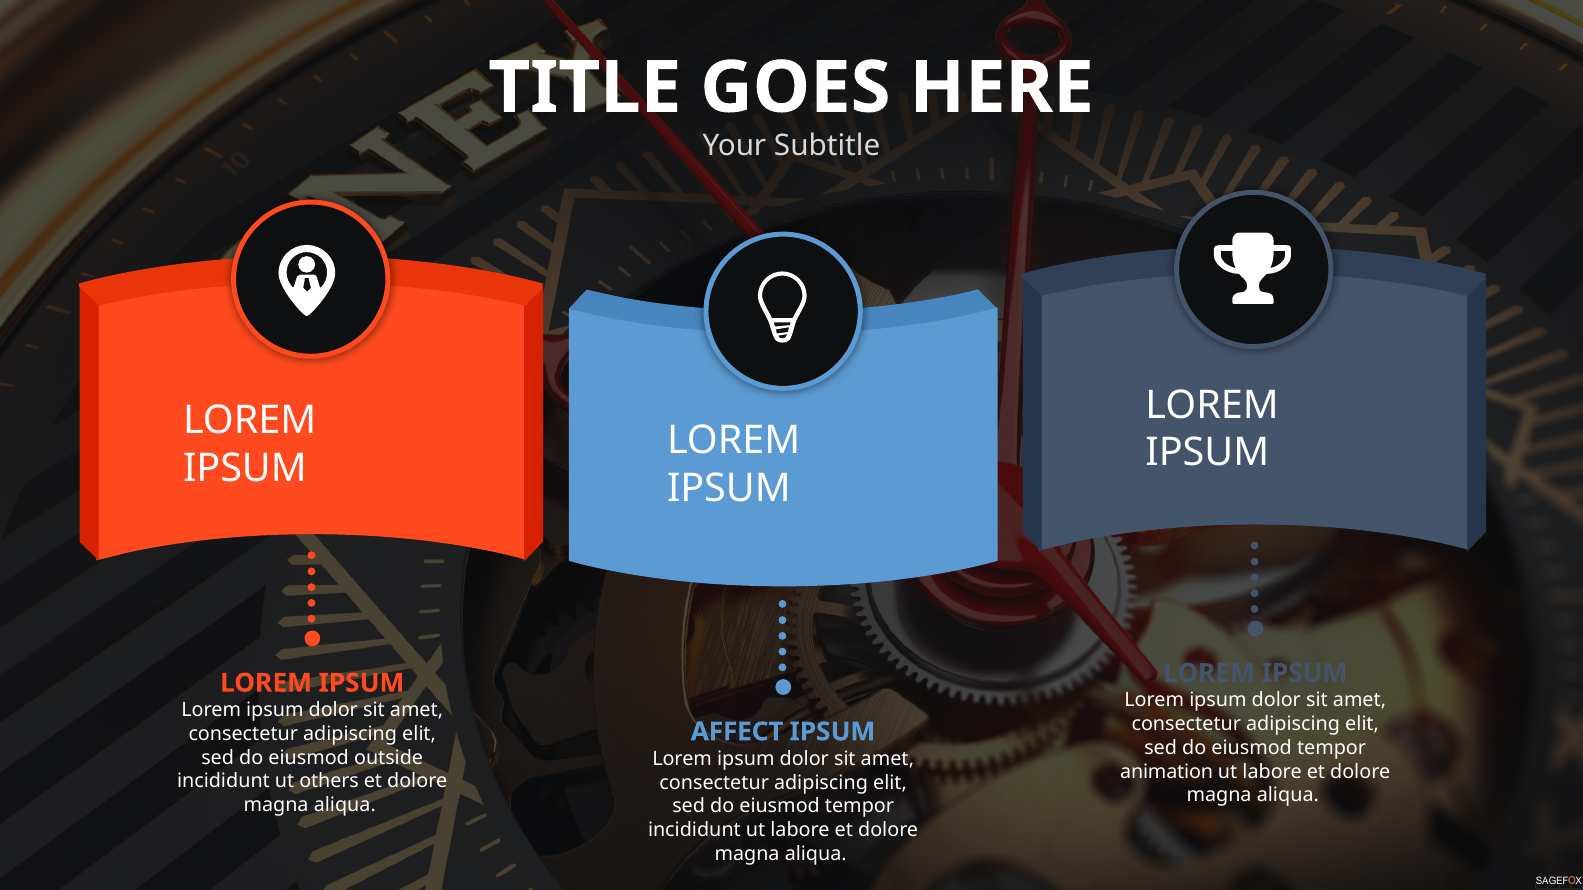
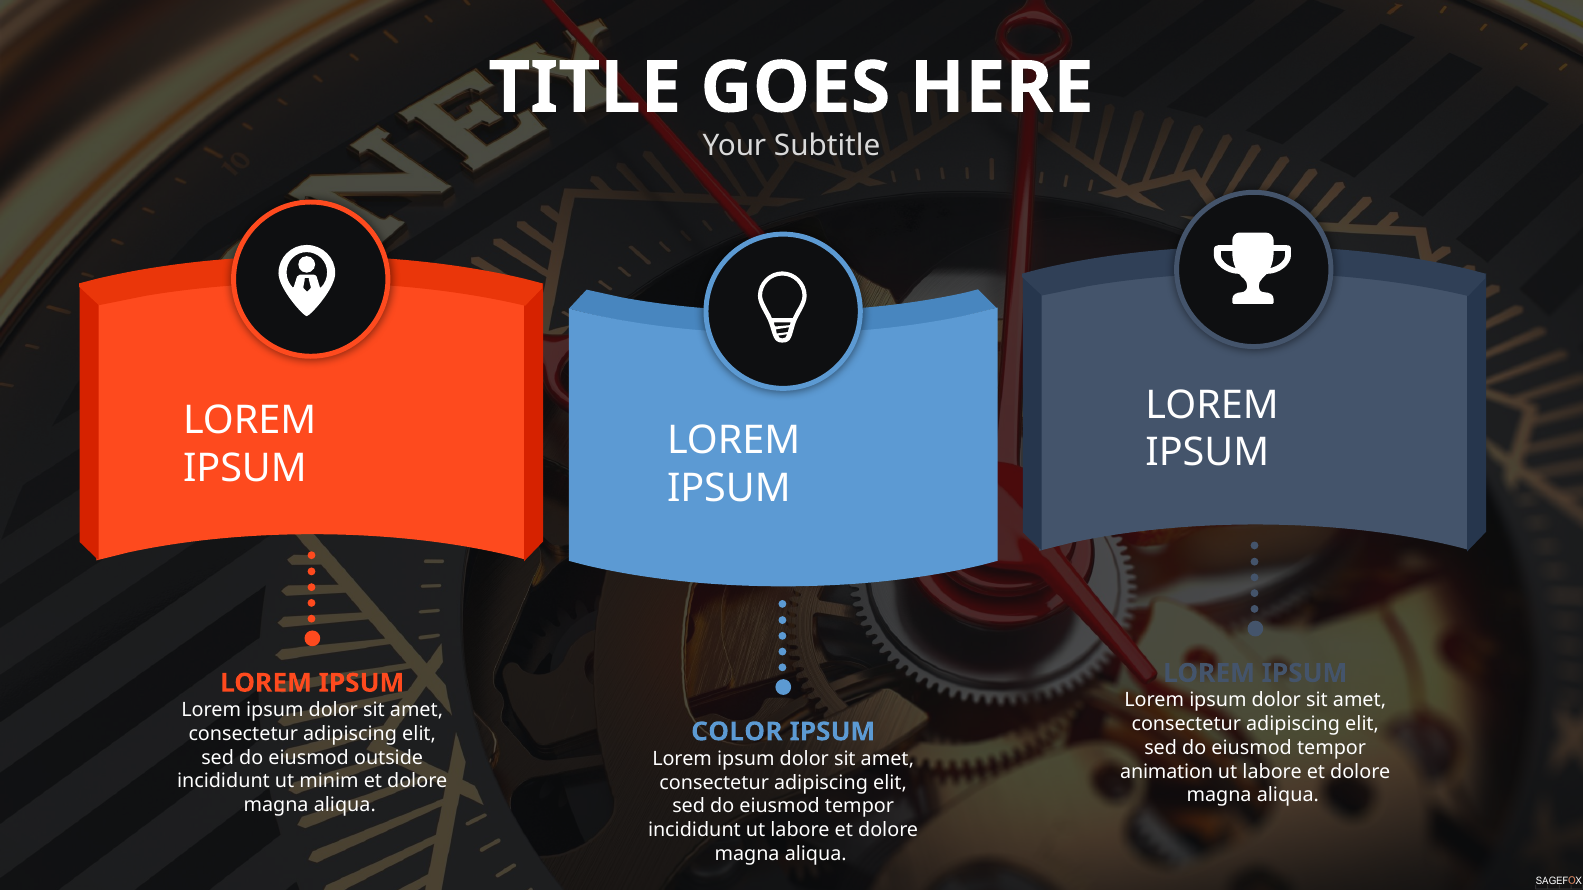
AFFECT: AFFECT -> COLOR
others: others -> minim
